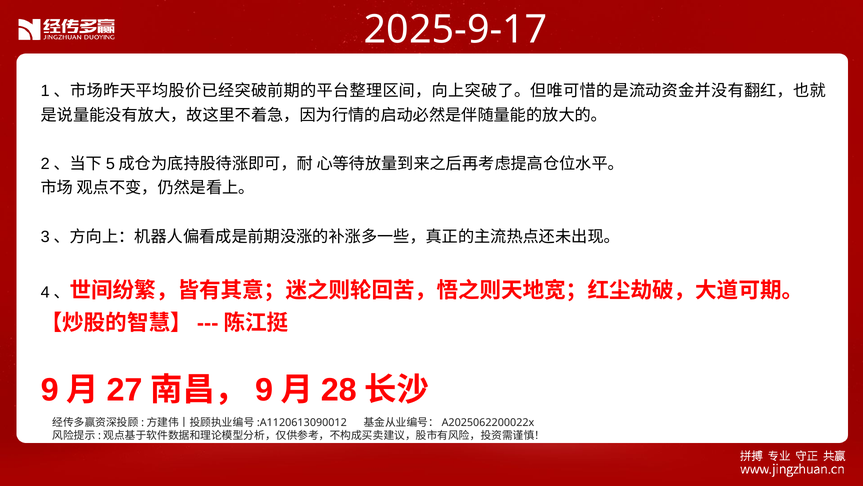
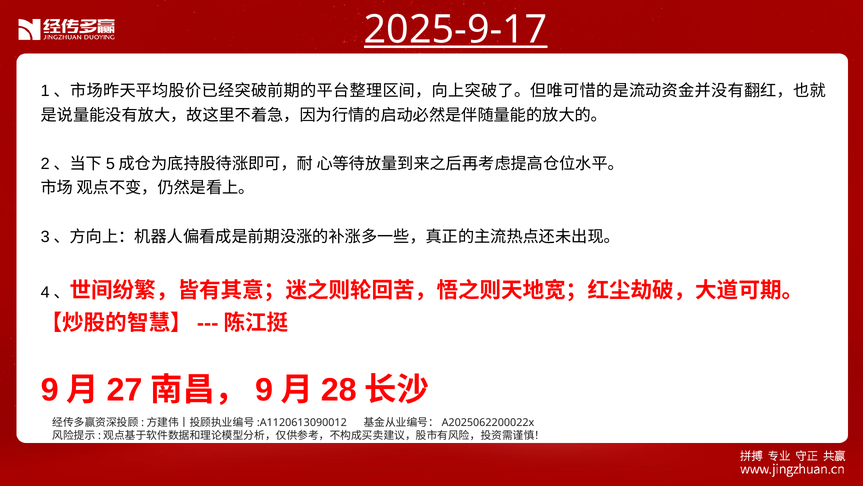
2025-9-17 underline: none -> present
